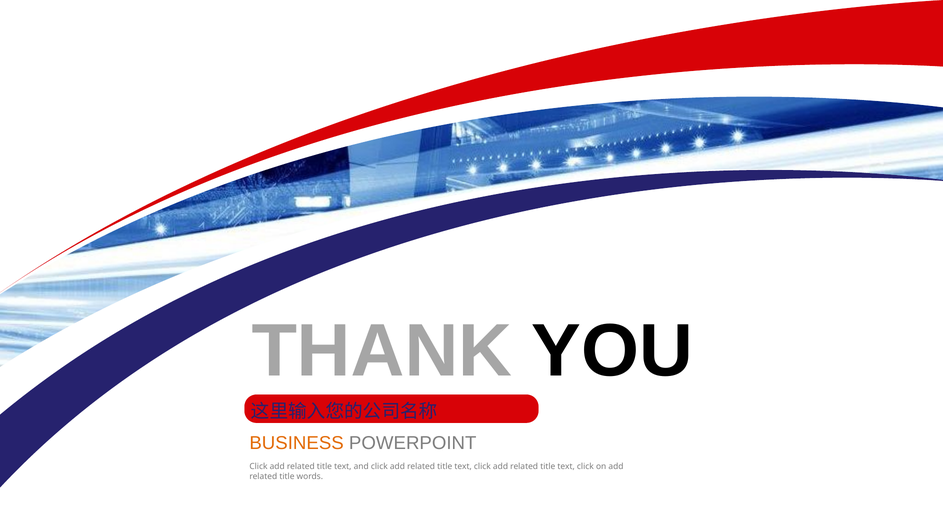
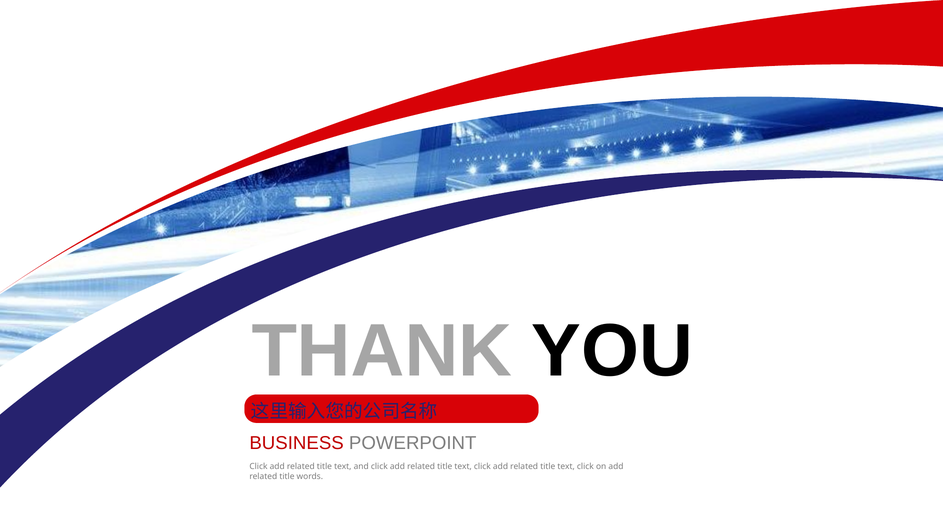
BUSINESS colour: orange -> red
